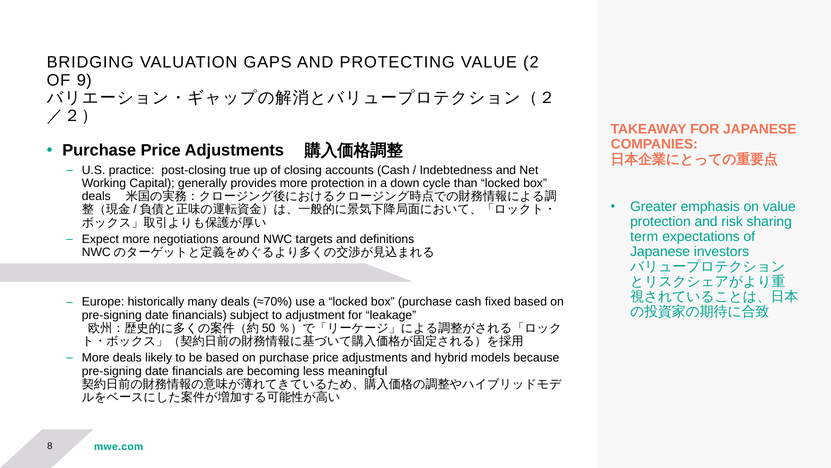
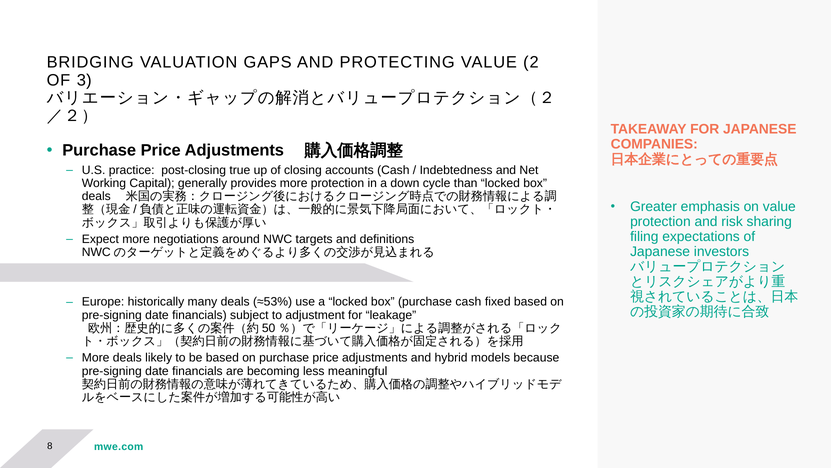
9: 9 -> 3
term: term -> filing
≈70%: ≈70% -> ≈53%
